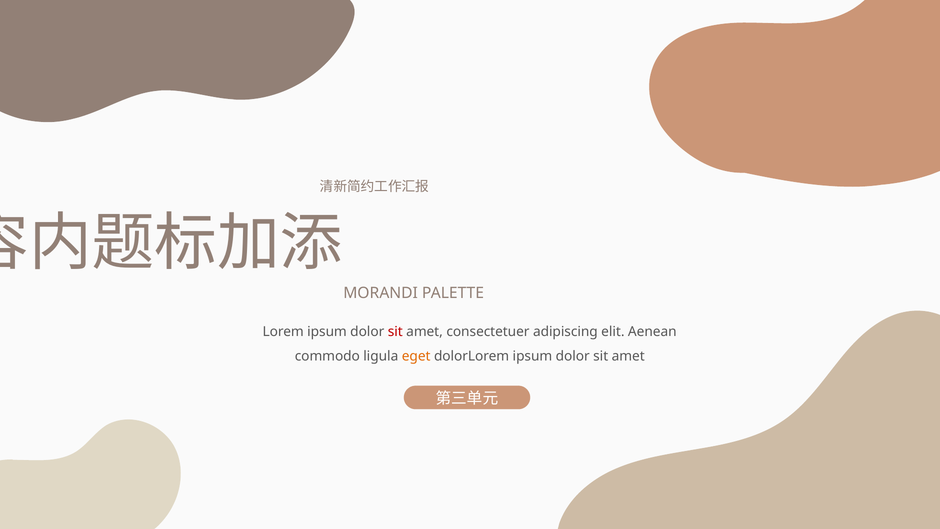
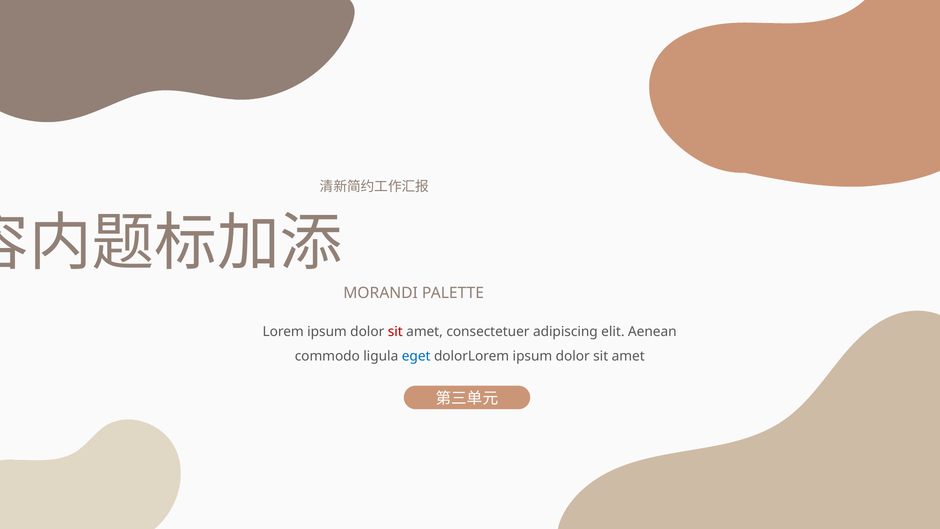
eget colour: orange -> blue
